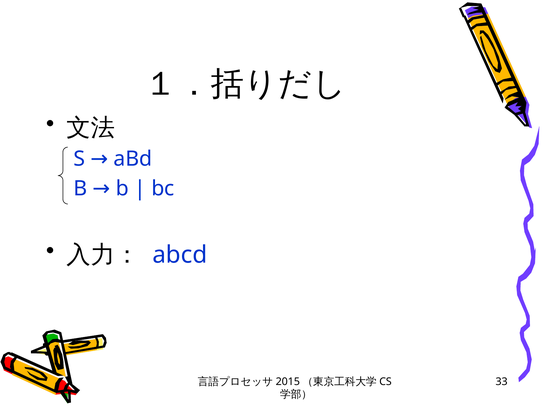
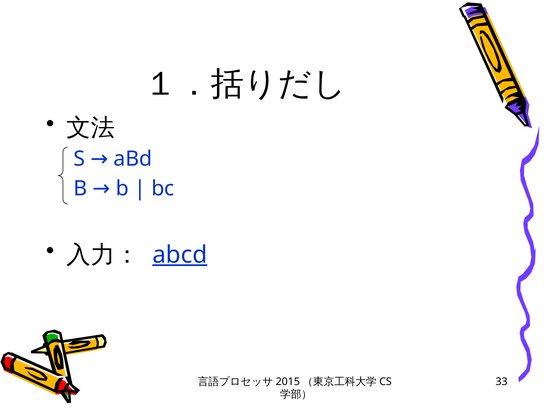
abcd underline: none -> present
